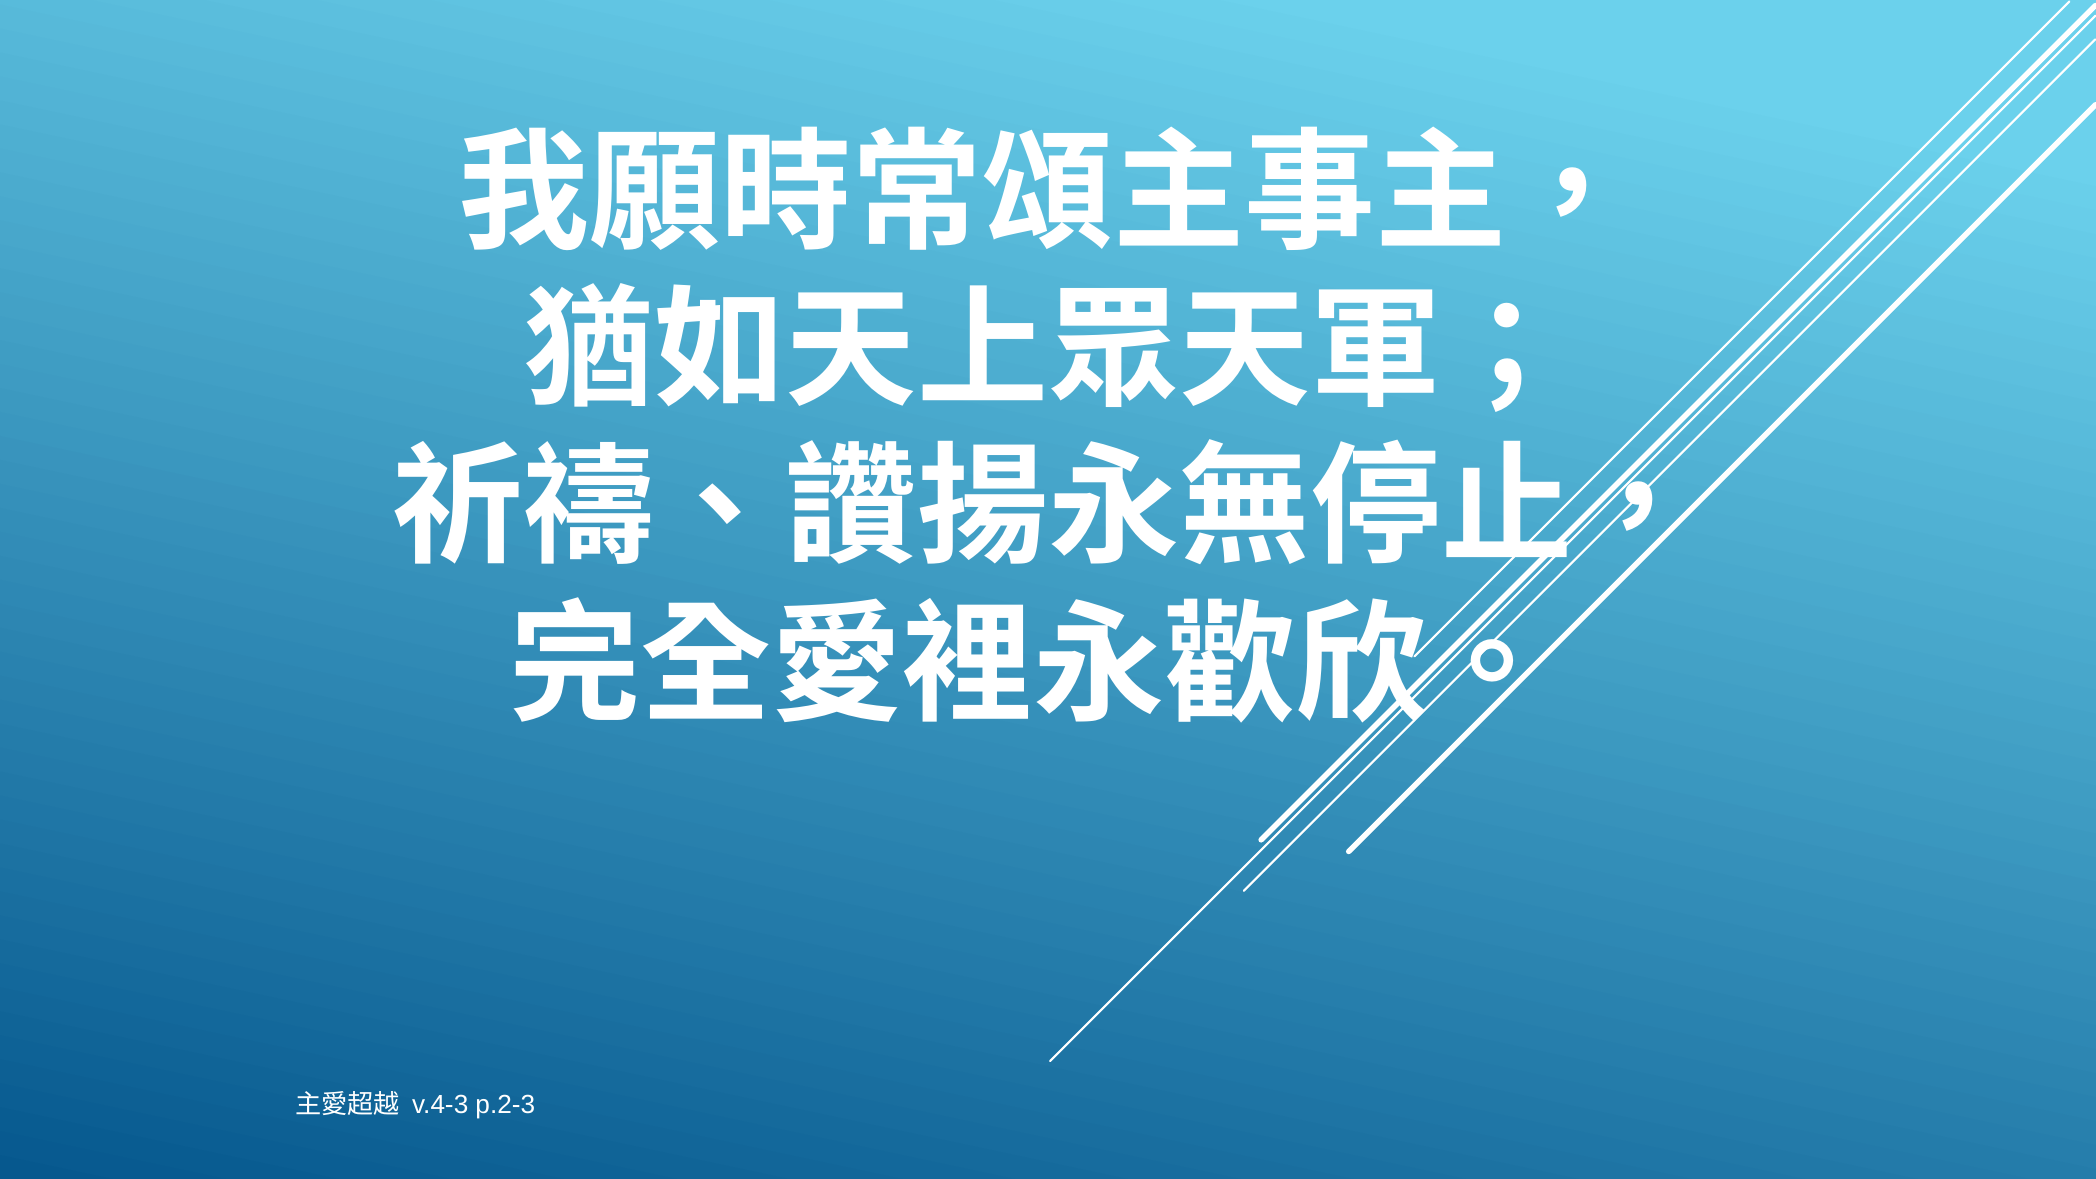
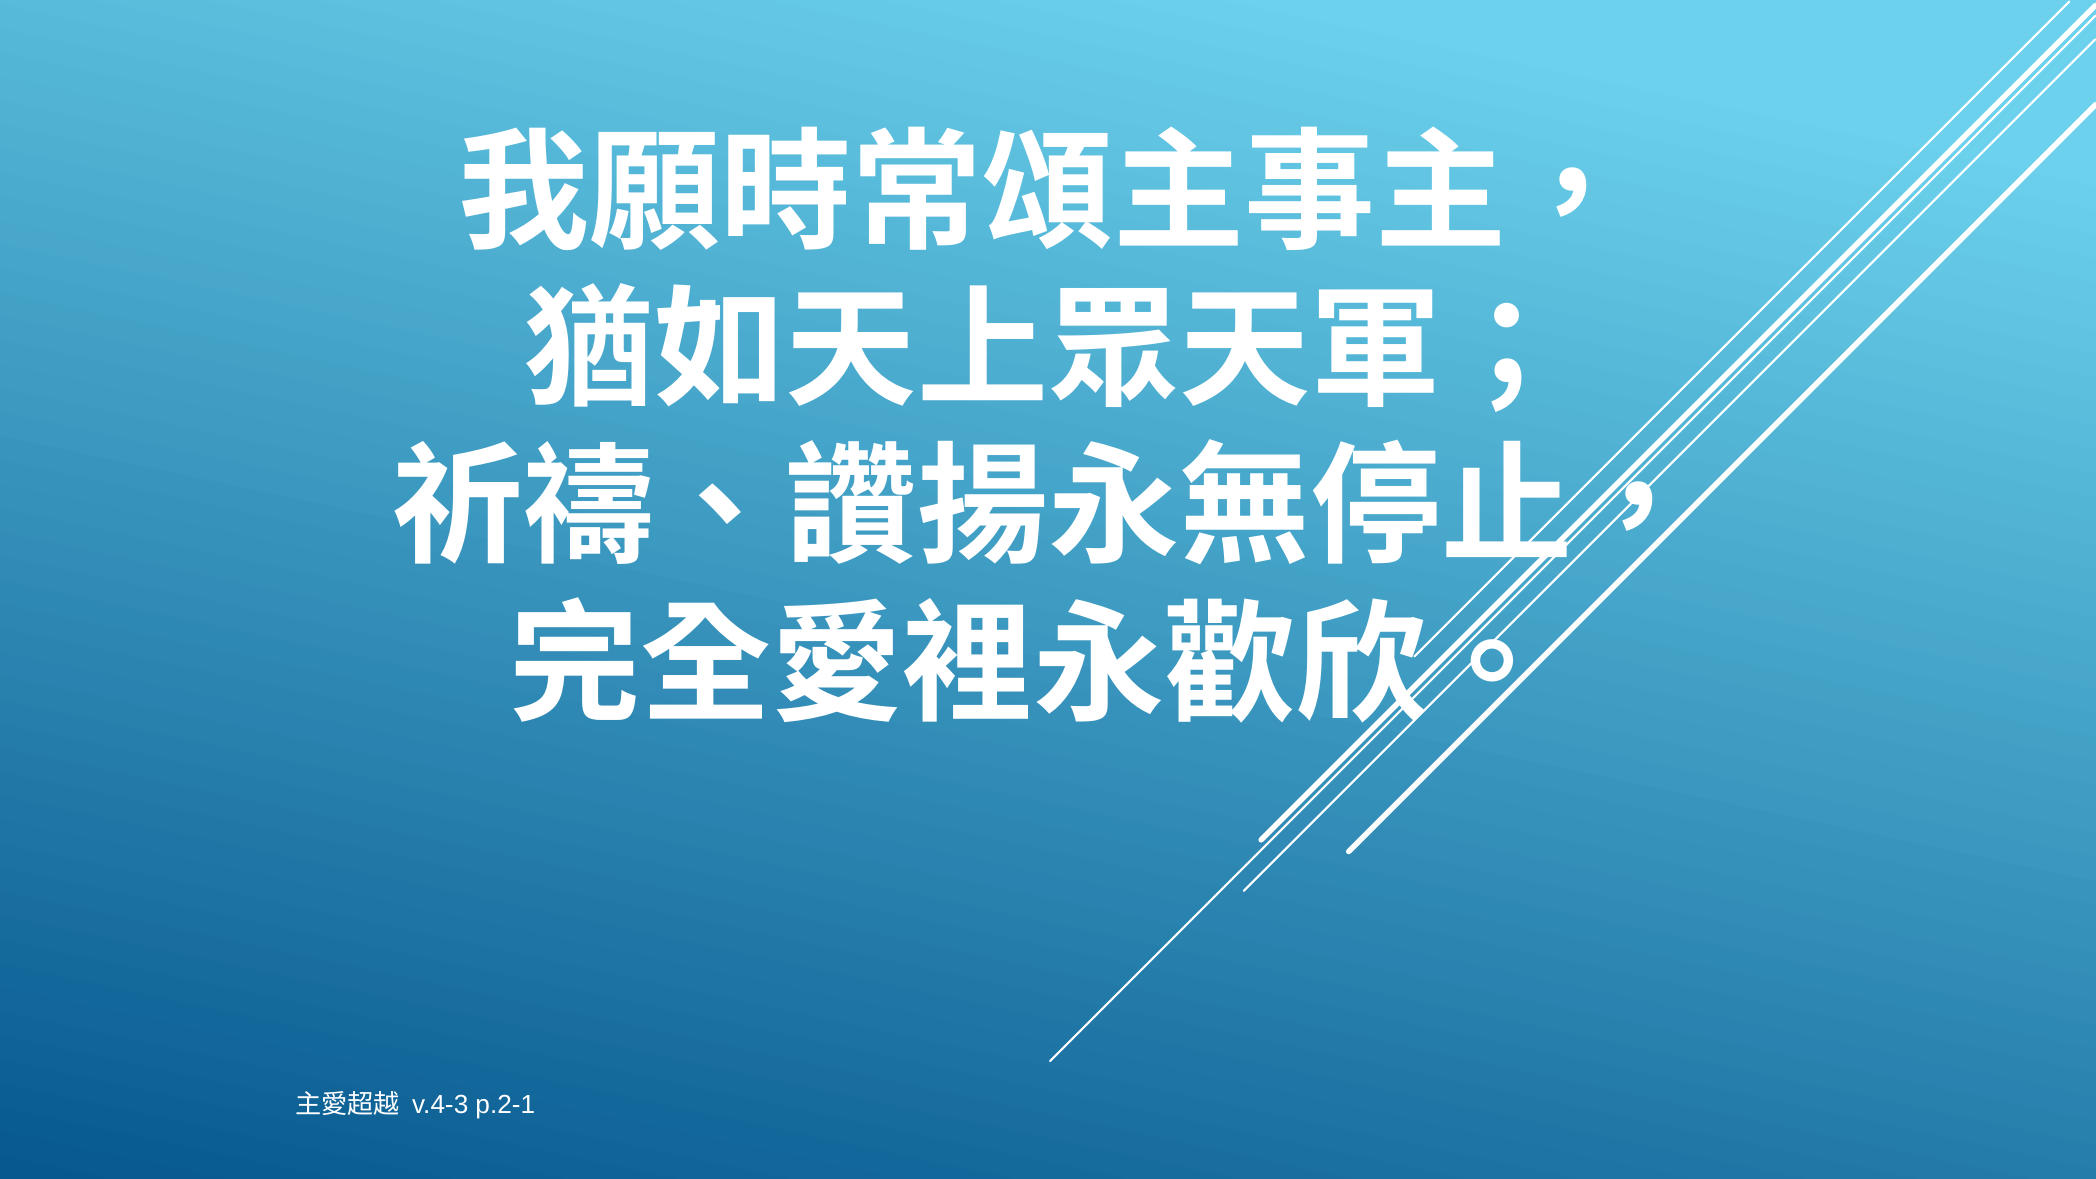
p.2-3: p.2-3 -> p.2-1
